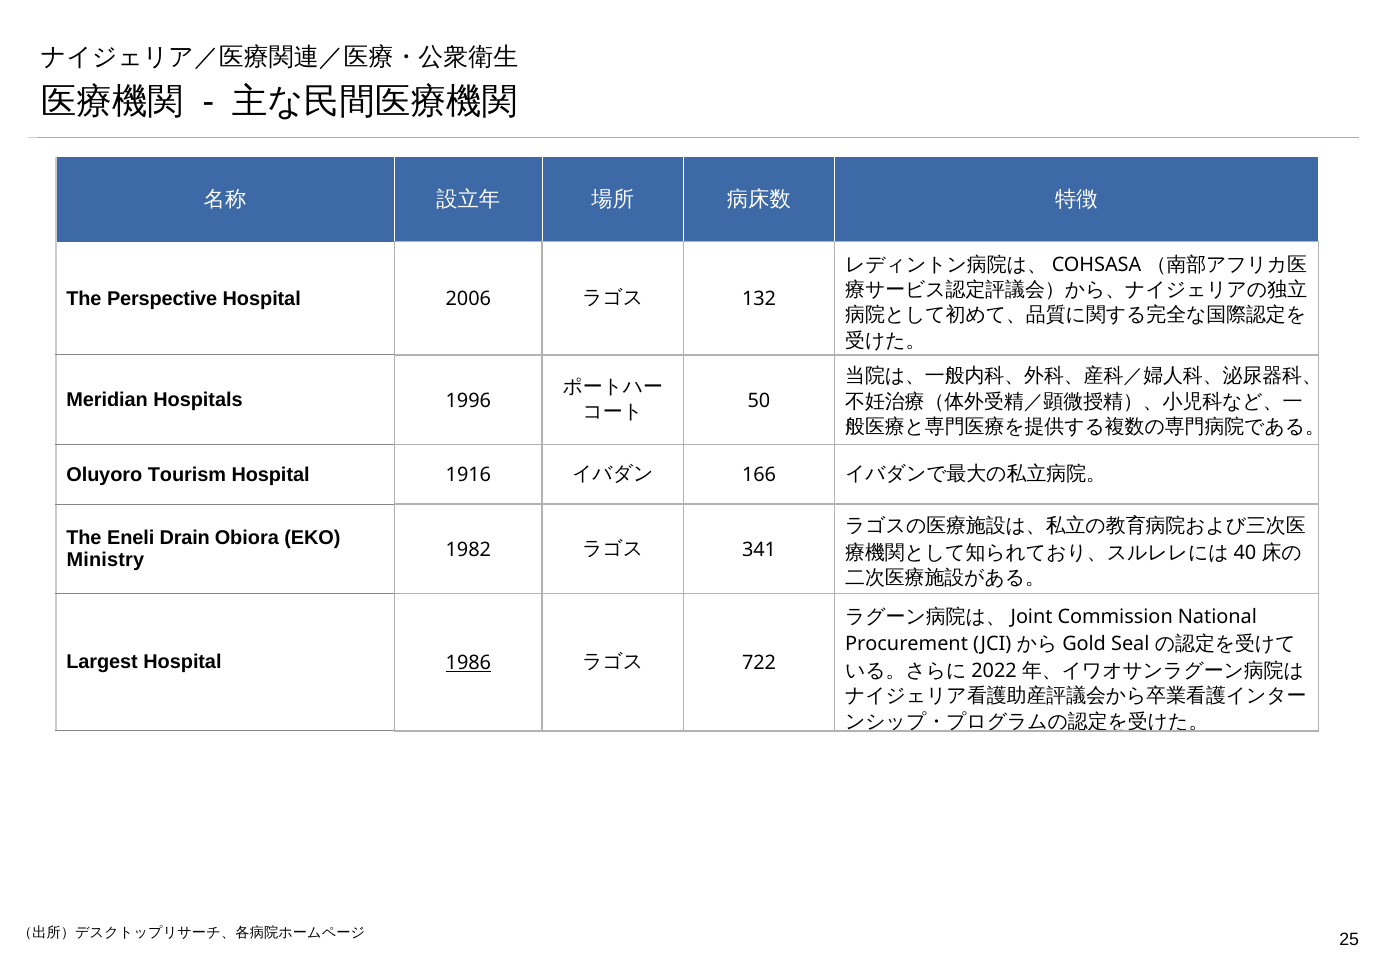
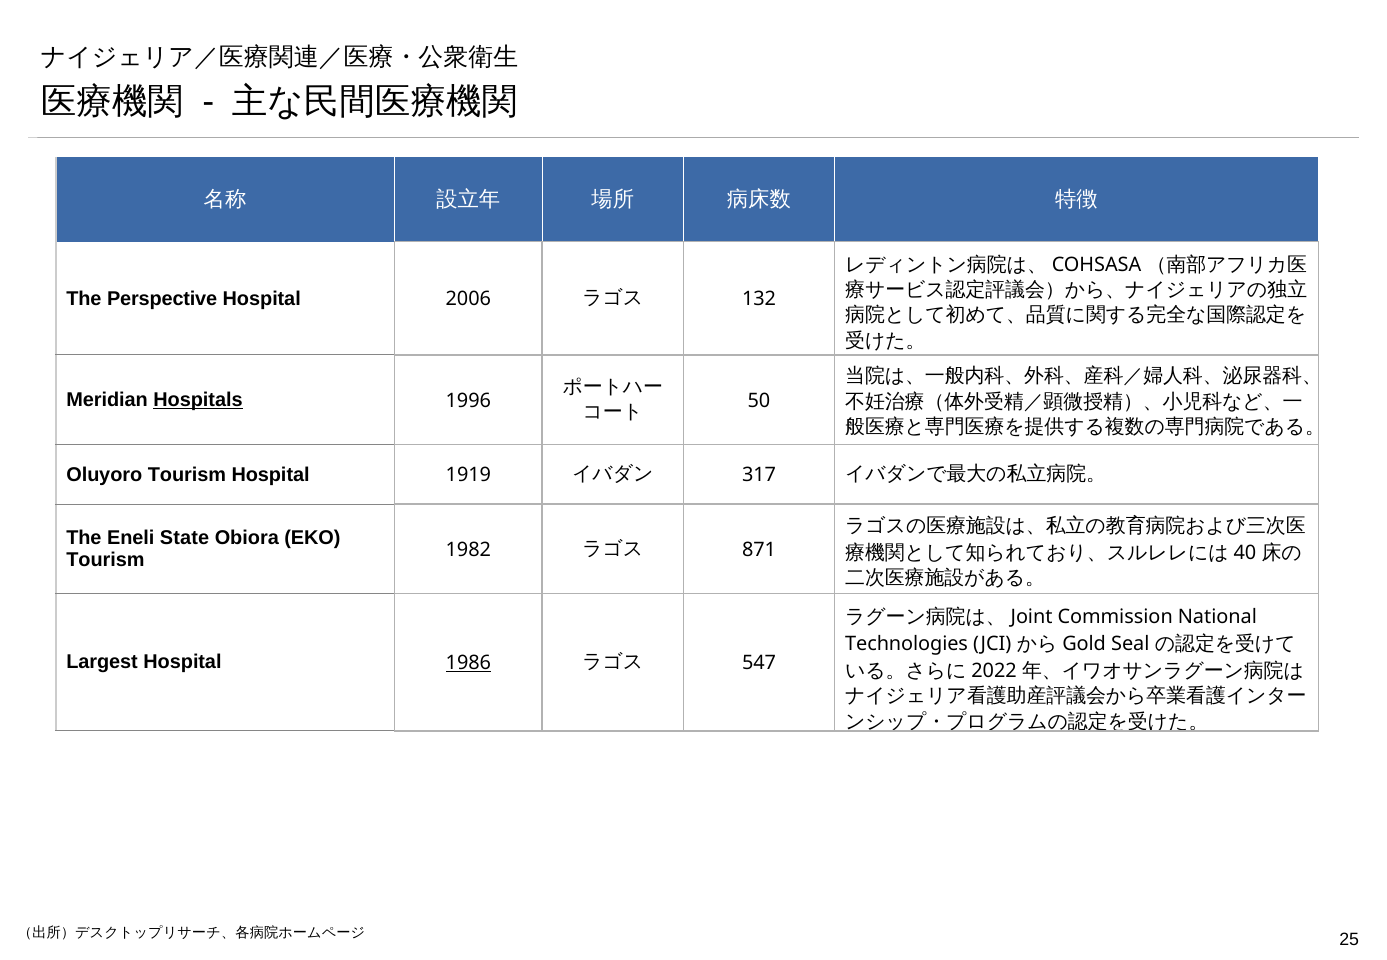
Hospitals underline: none -> present
1916: 1916 -> 1919
166: 166 -> 317
Drain: Drain -> State
Ministry at (105, 560): Ministry -> Tourism
341: 341 -> 871
Procurement: Procurement -> Technologies
722: 722 -> 547
